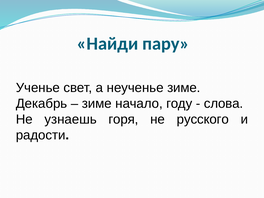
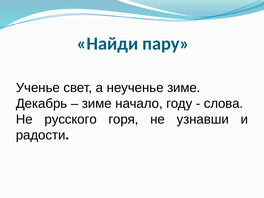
узнаешь: узнаешь -> русского
русского: русского -> узнавши
